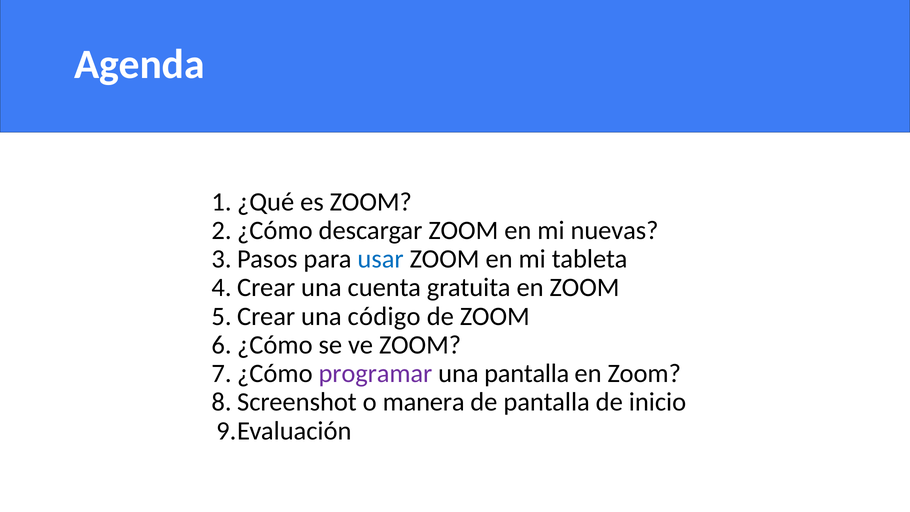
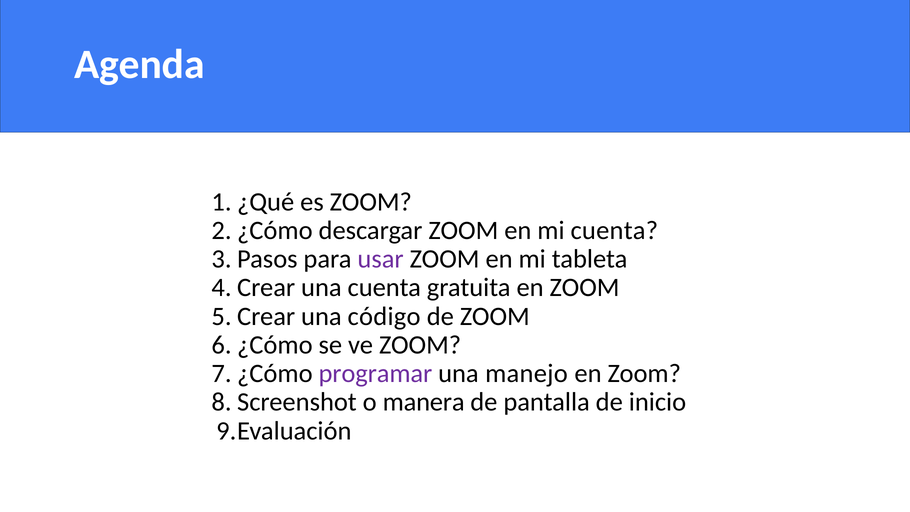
mi nuevas: nuevas -> cuenta
usar colour: blue -> purple
una pantalla: pantalla -> manejo
